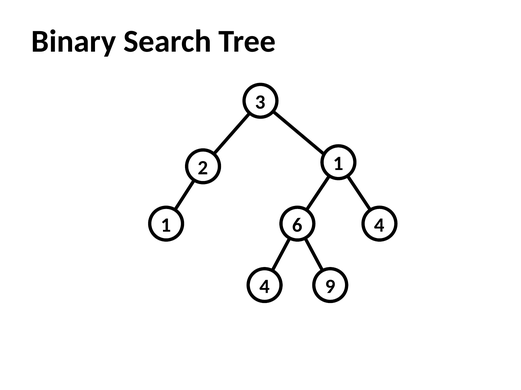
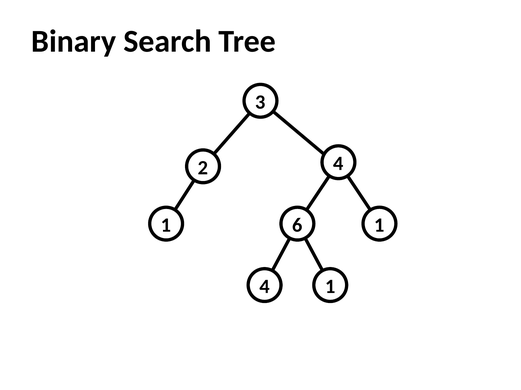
2 1: 1 -> 4
6 4: 4 -> 1
4 9: 9 -> 1
